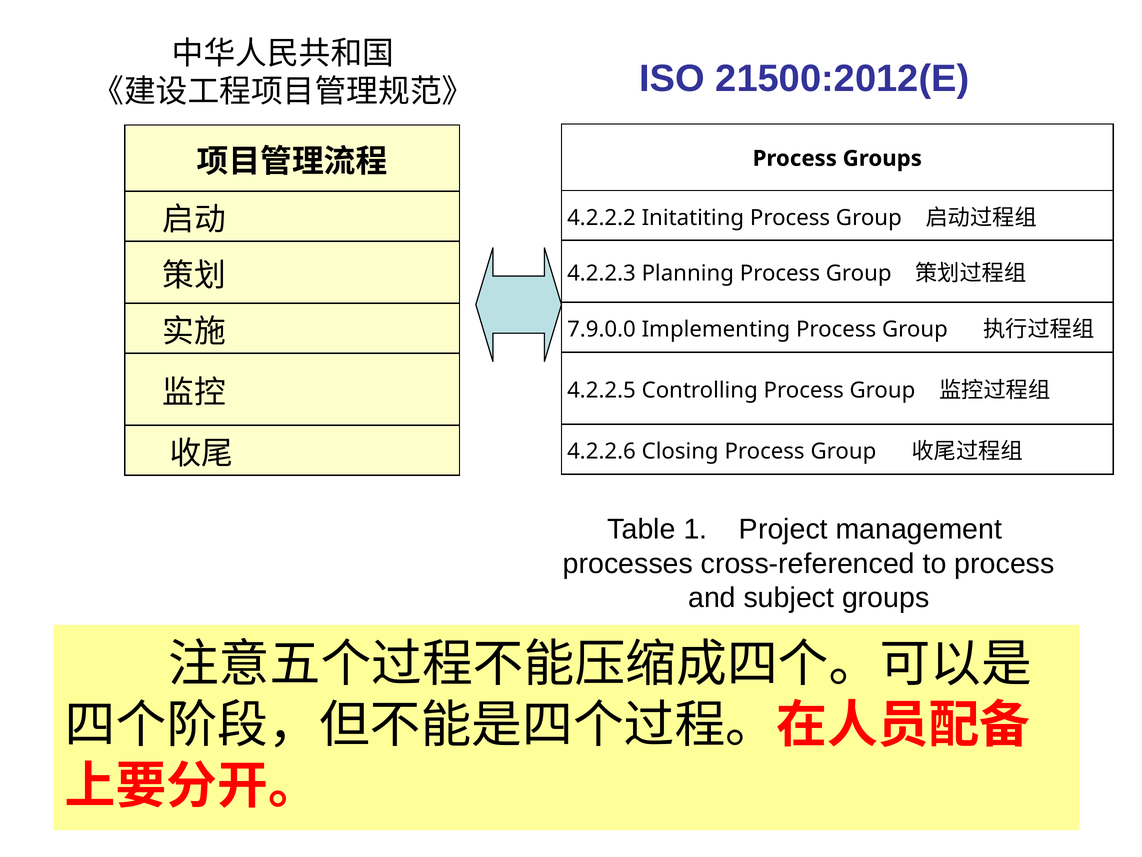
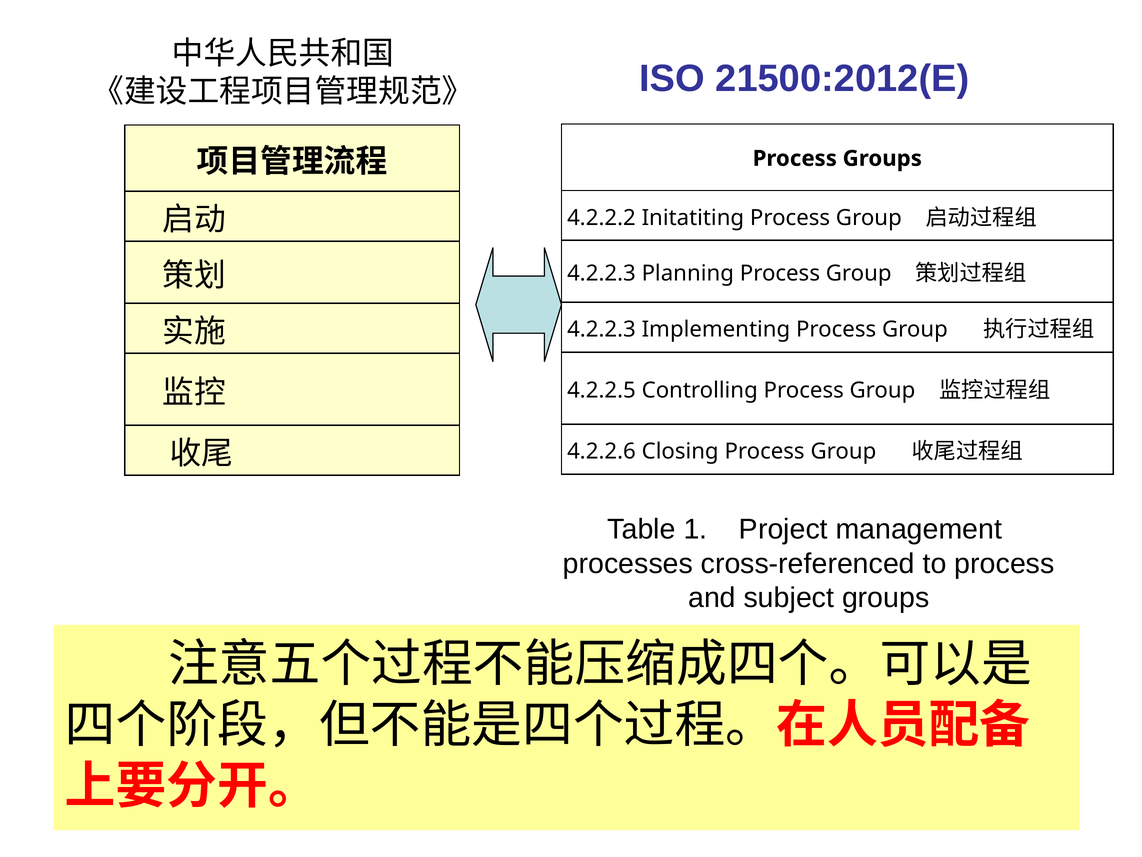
7.9.0.0 at (601, 329): 7.9.0.0 -> 4.2.2.3
